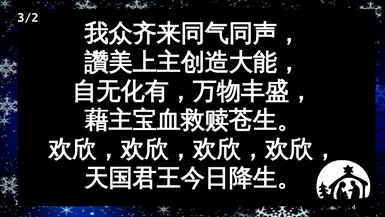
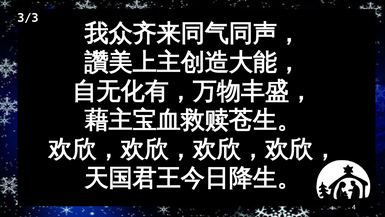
3/2: 3/2 -> 3/3
